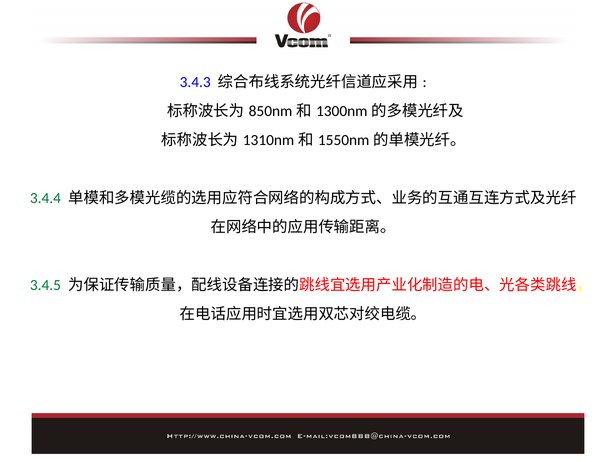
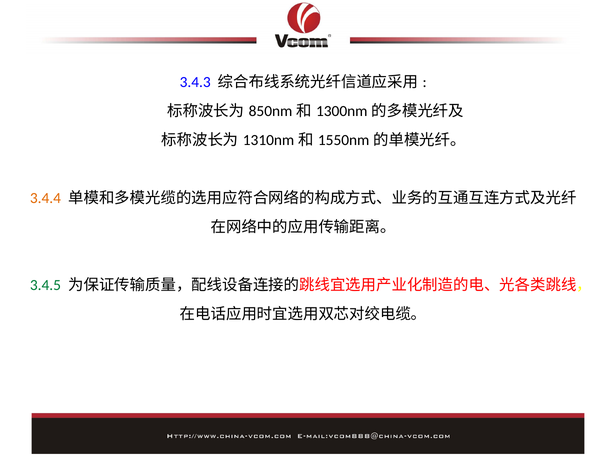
3.4.4 colour: green -> orange
